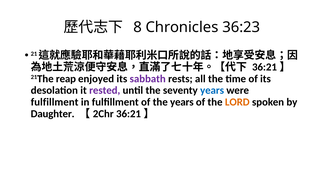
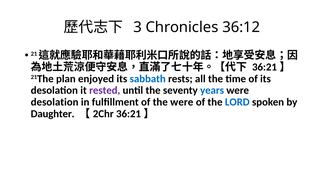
8: 8 -> 3
36:23: 36:23 -> 36:12
reap: reap -> plan
sabbath colour: purple -> blue
fulfillment at (55, 102): fulfillment -> desolation
the years: years -> were
LORD colour: orange -> blue
